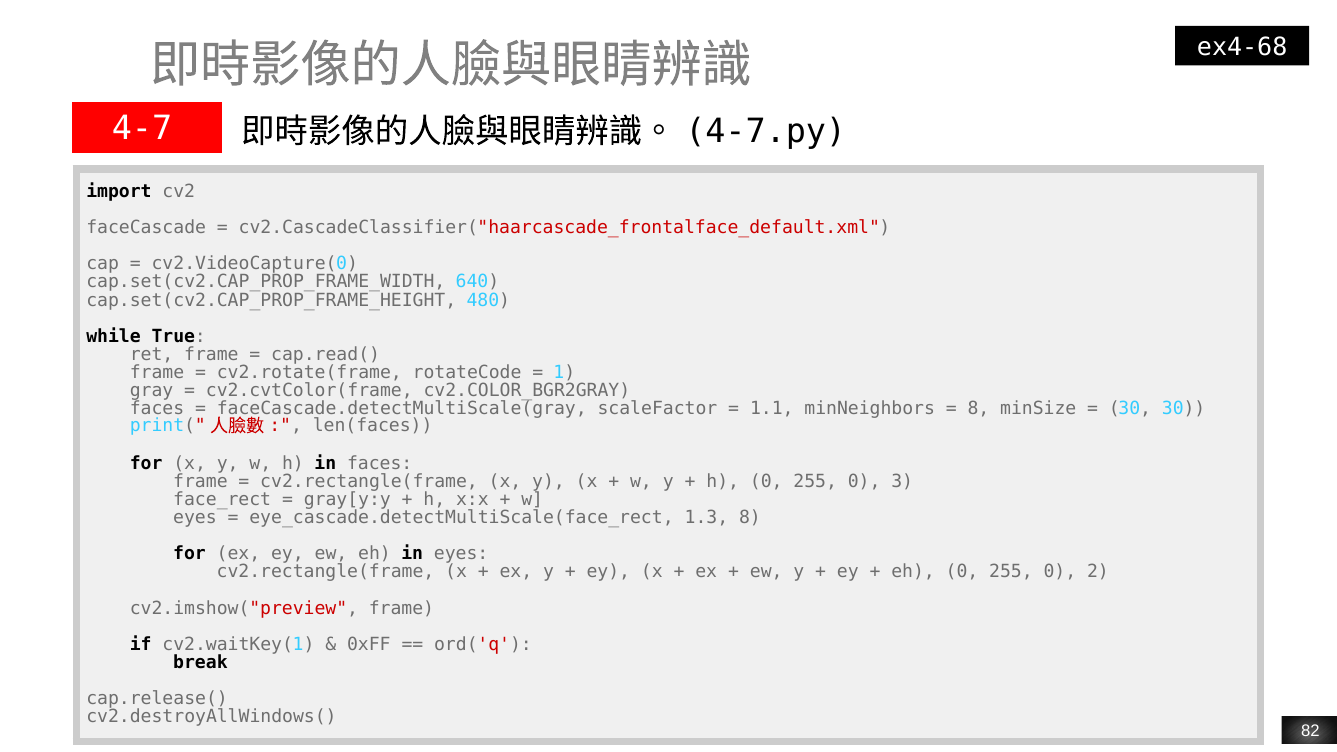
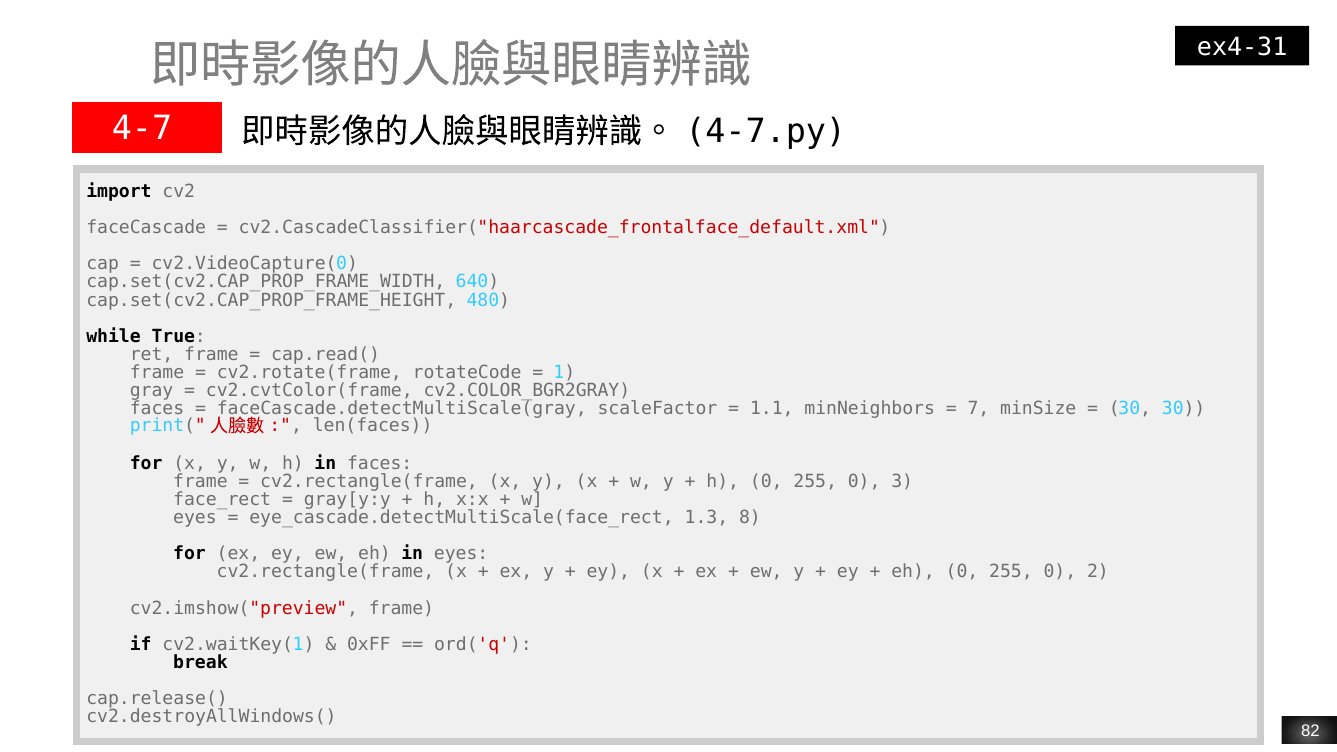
ex4-68: ex4-68 -> ex4-31
8 at (978, 409): 8 -> 7
